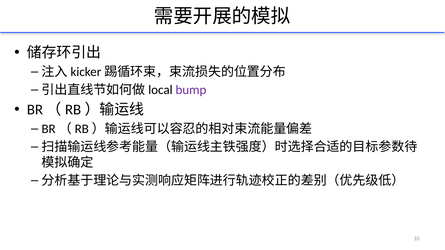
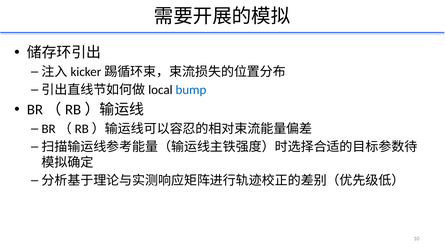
bump colour: purple -> blue
